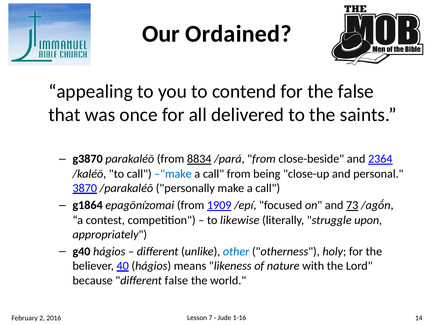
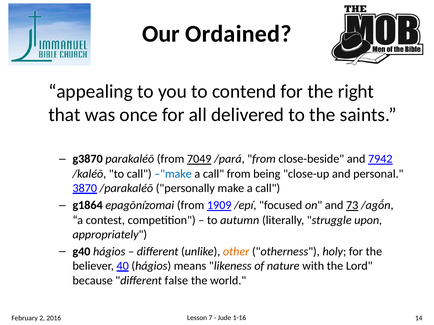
the false: false -> right
8834: 8834 -> 7049
2364: 2364 -> 7942
likewise: likewise -> autumn
other colour: blue -> orange
